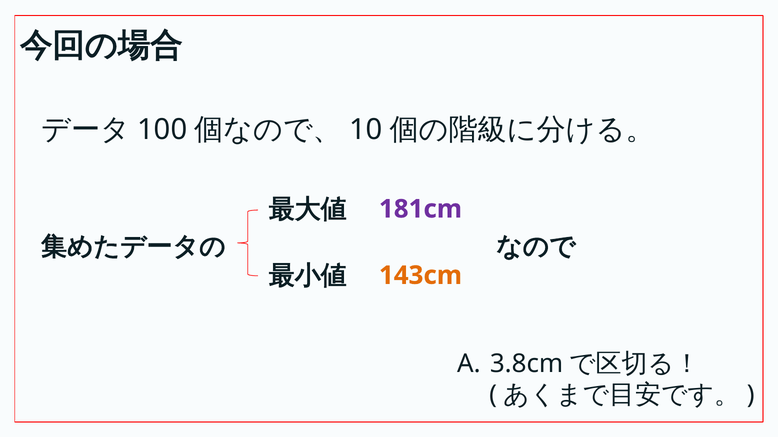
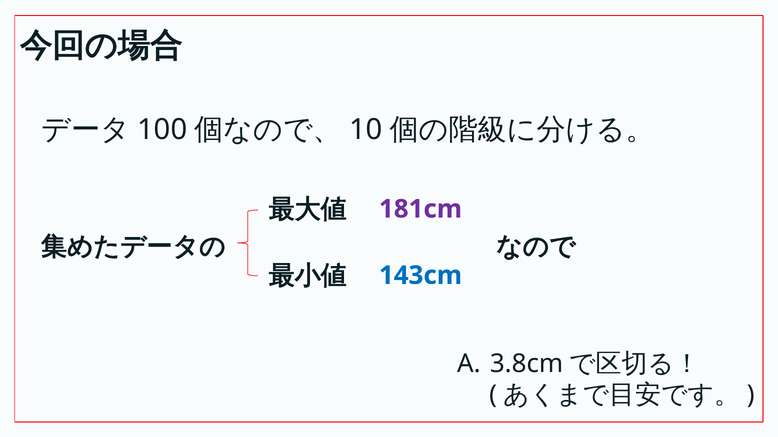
143cm colour: orange -> blue
